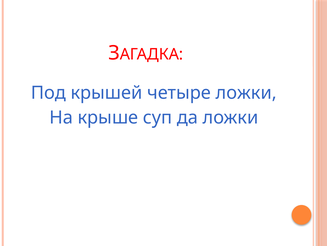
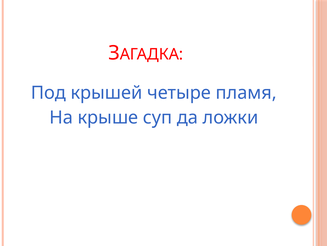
четыре ложки: ложки -> пламя
